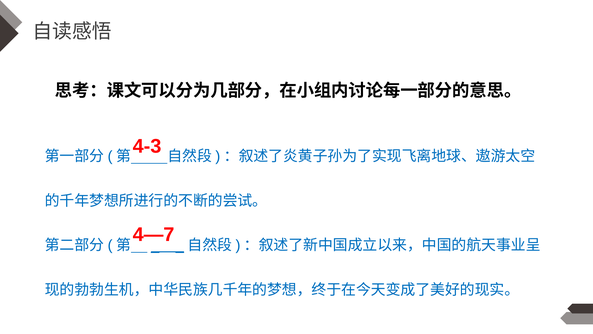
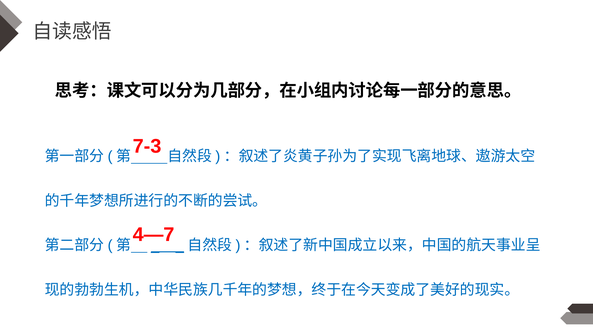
4-3: 4-3 -> 7-3
